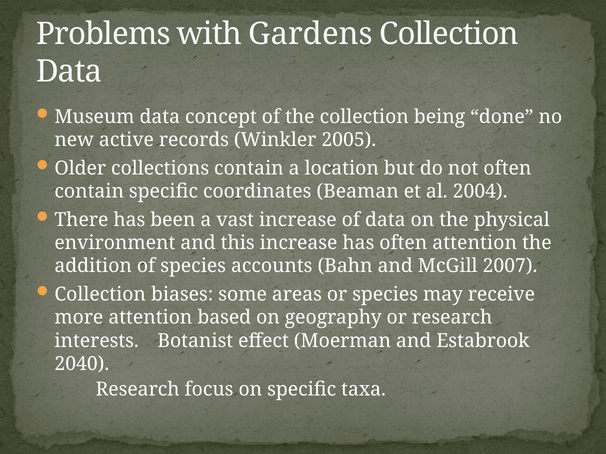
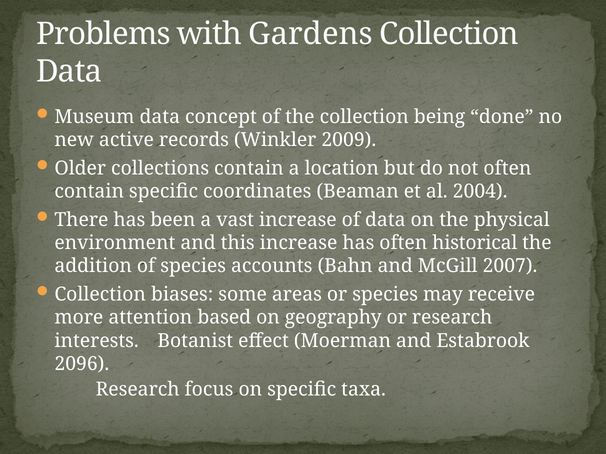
2005: 2005 -> 2009
often attention: attention -> historical
2040: 2040 -> 2096
